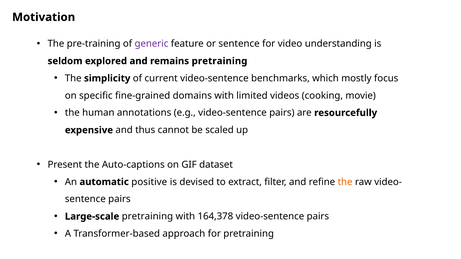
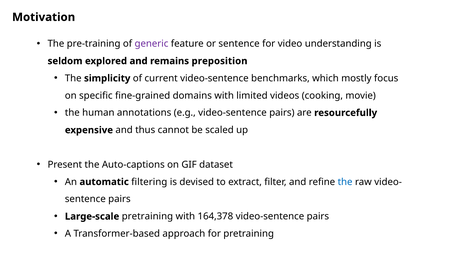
remains pretraining: pretraining -> preposition
positive: positive -> filtering
the at (345, 182) colour: orange -> blue
